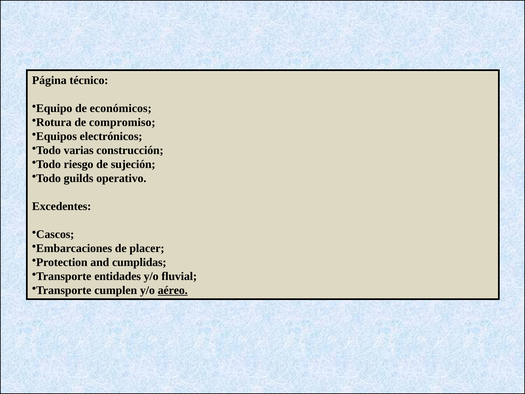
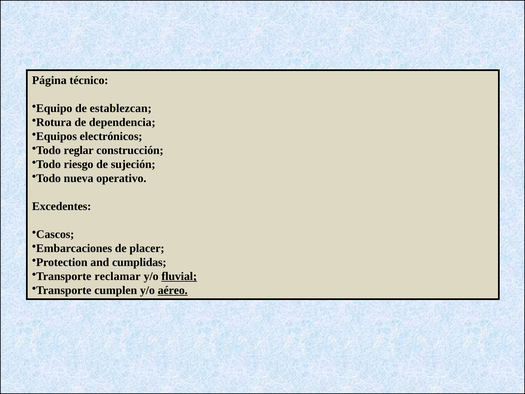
económicos: económicos -> establezcan
compromiso: compromiso -> dependencia
varias: varias -> reglar
guilds: guilds -> nueva
entidades: entidades -> reclamar
fluvial underline: none -> present
